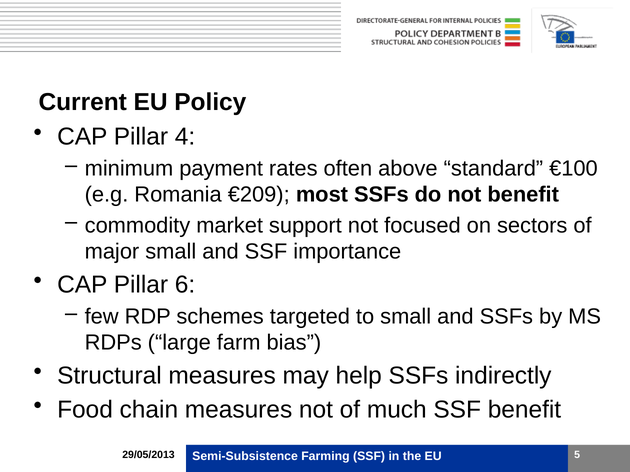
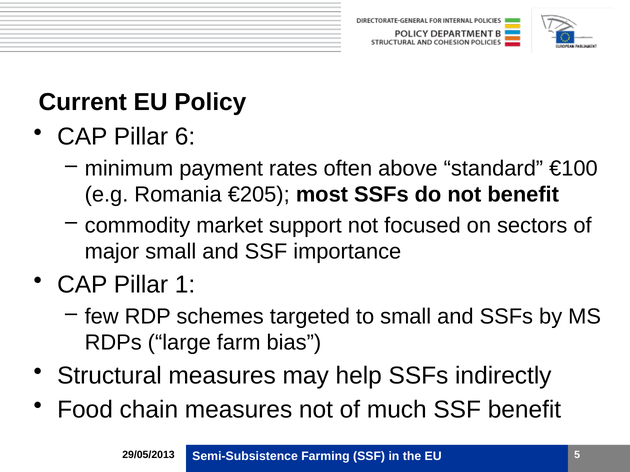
4: 4 -> 6
€209: €209 -> €205
6: 6 -> 1
